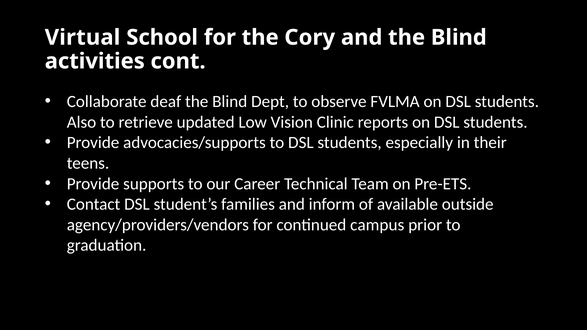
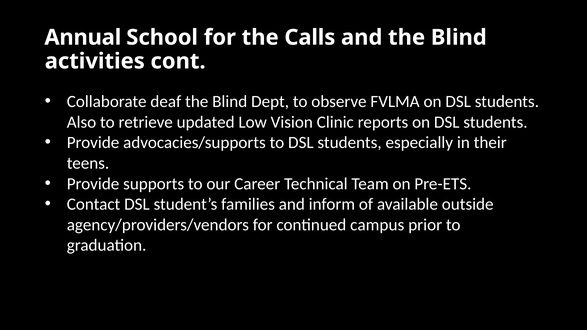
Virtual: Virtual -> Annual
Cory: Cory -> Calls
